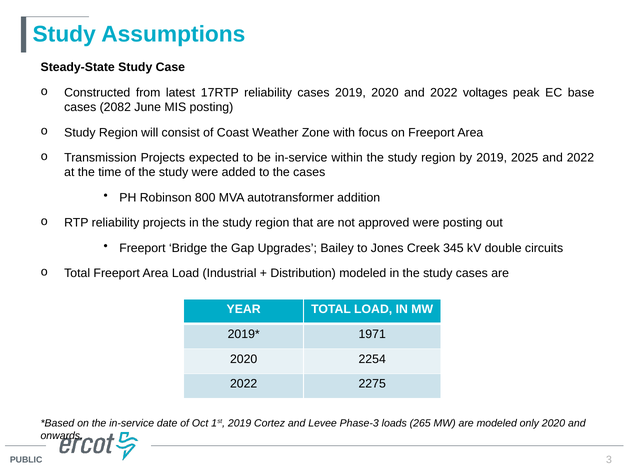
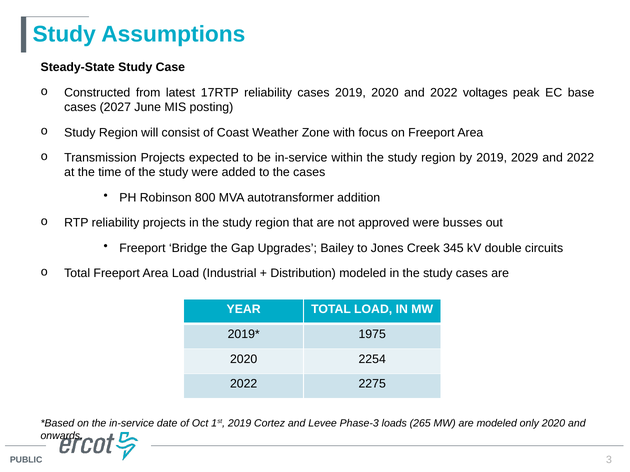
2082: 2082 -> 2027
2025: 2025 -> 2029
were posting: posting -> busses
1971: 1971 -> 1975
